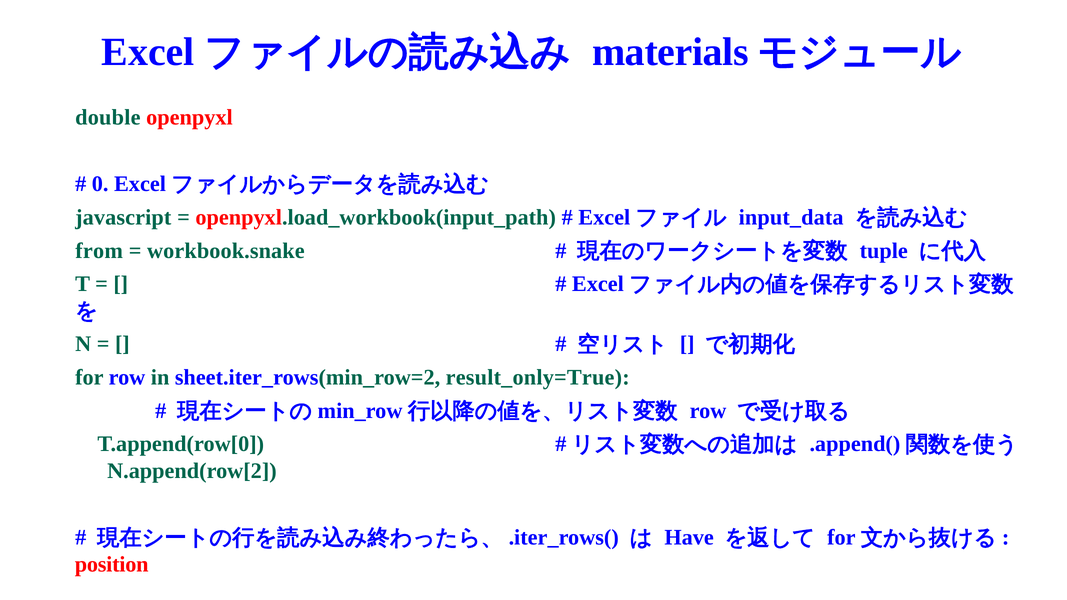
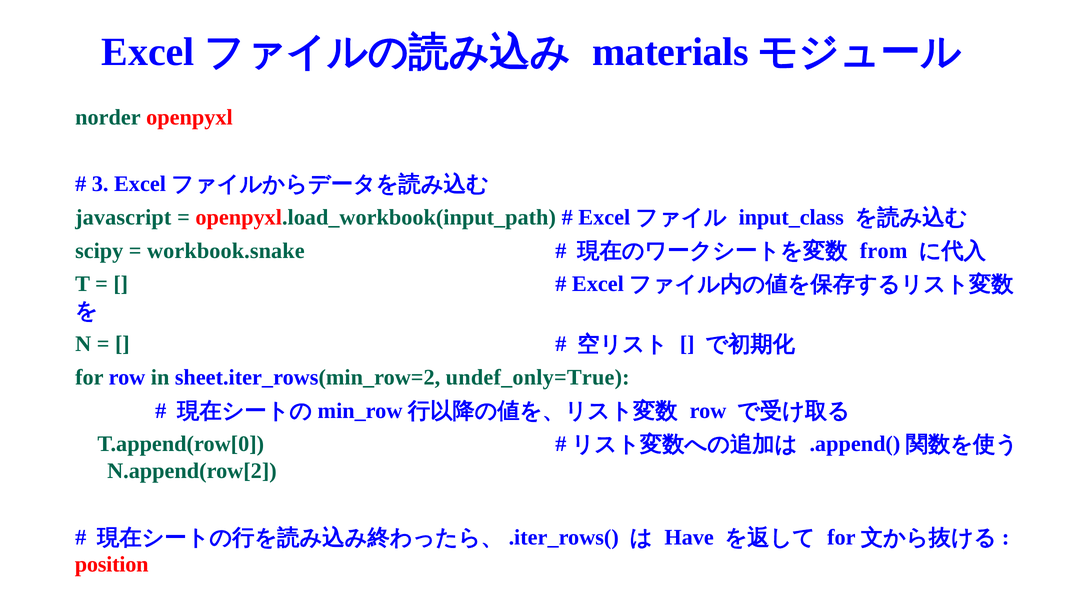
double: double -> norder
0: 0 -> 3
input_data: input_data -> input_class
from: from -> scipy
tuple: tuple -> from
result_only=True: result_only=True -> undef_only=True
